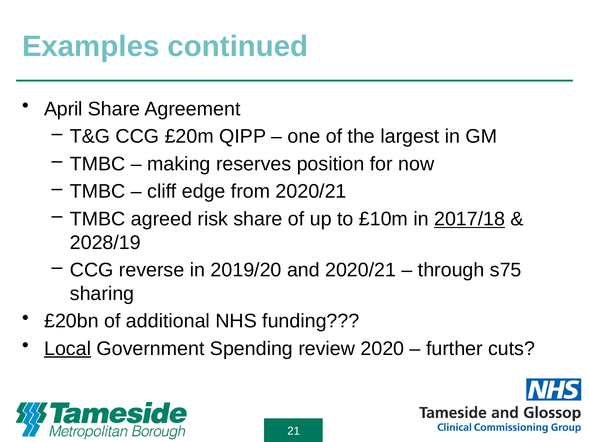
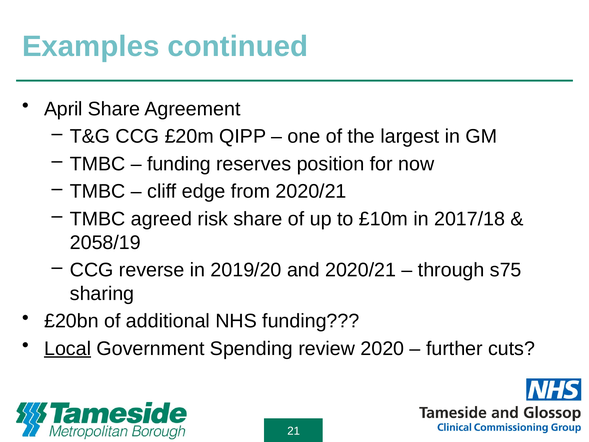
making at (179, 164): making -> funding
2017/18 underline: present -> none
2028/19: 2028/19 -> 2058/19
